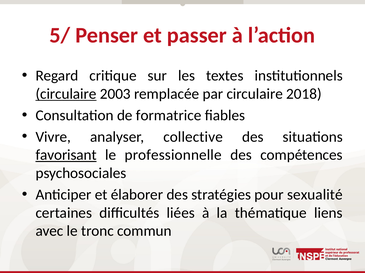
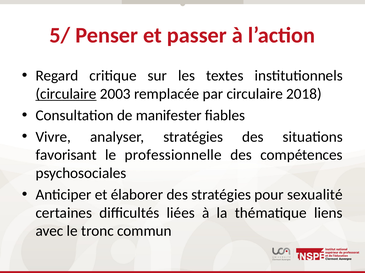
formatrice: formatrice -> manifester
analyser collective: collective -> stratégies
favorisant underline: present -> none
